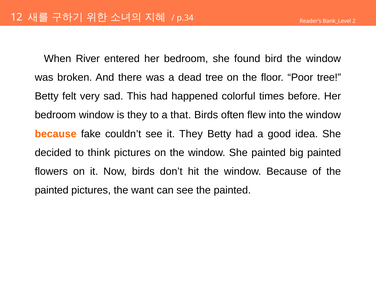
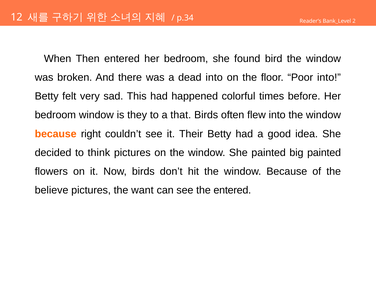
River: River -> Then
dead tree: tree -> into
Poor tree: tree -> into
fake: fake -> right
it They: They -> Their
painted at (52, 190): painted -> believe
see the painted: painted -> entered
